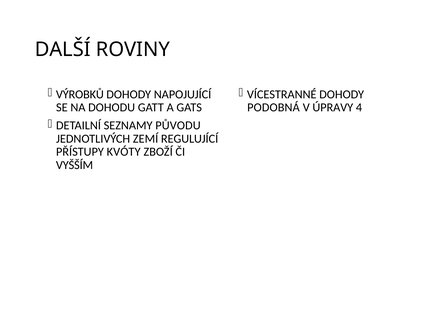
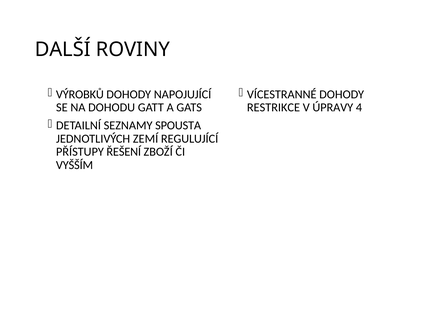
PODOBNÁ: PODOBNÁ -> RESTRIKCE
PŮVODU: PŮVODU -> SPOUSTA
KVÓTY: KVÓTY -> ŘEŠENÍ
